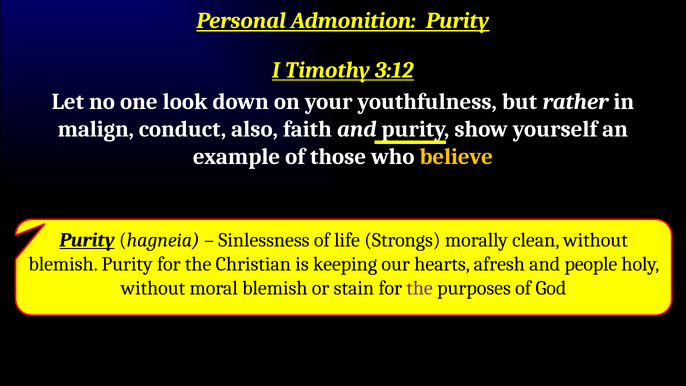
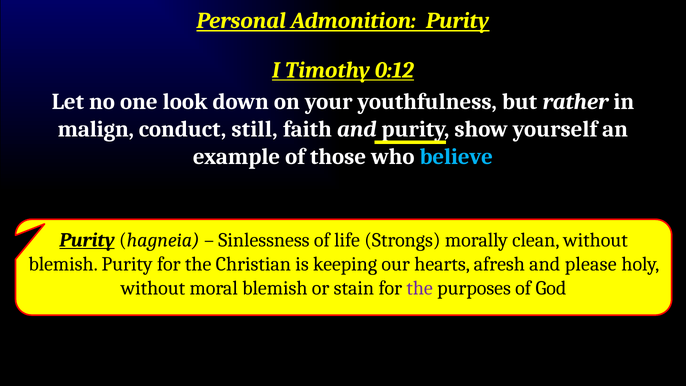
3:12: 3:12 -> 0:12
also: also -> still
believe colour: yellow -> light blue
people: people -> please
